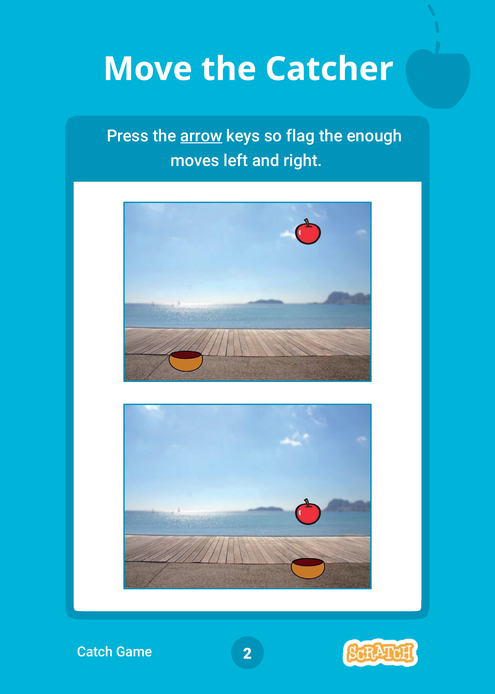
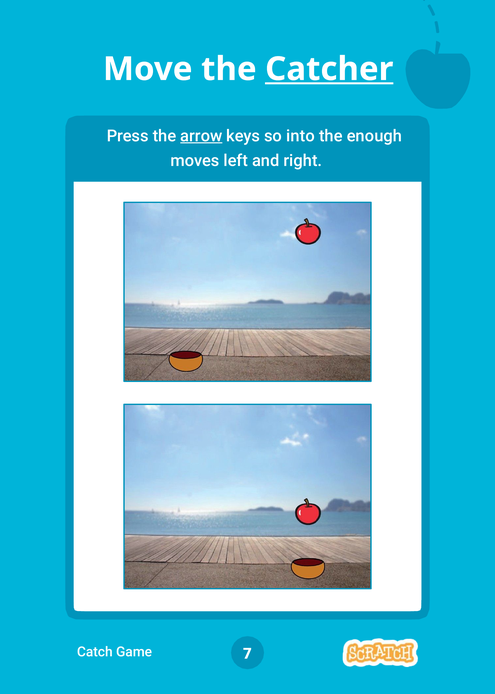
Catcher underline: none -> present
flag: flag -> into
2: 2 -> 7
